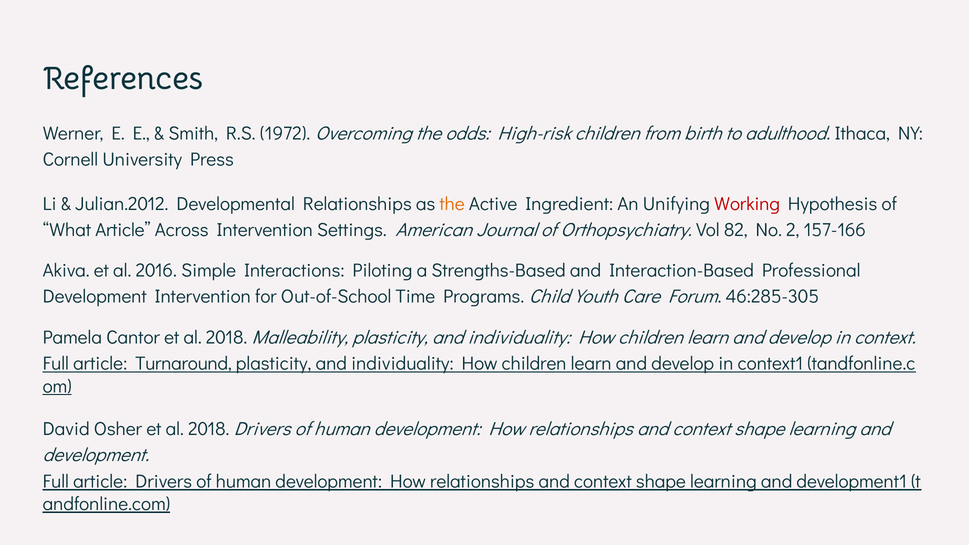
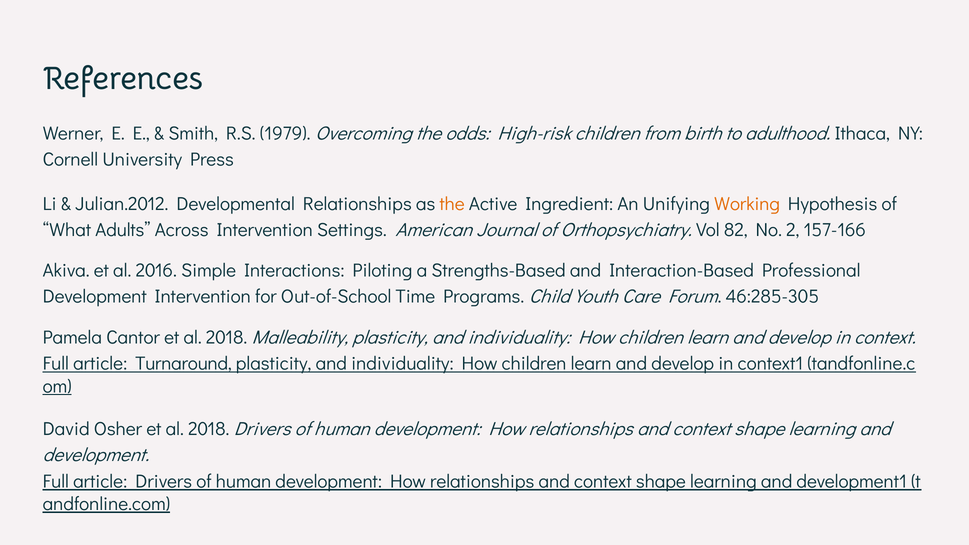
1972: 1972 -> 1979
Working colour: red -> orange
What Article: Article -> Adults
